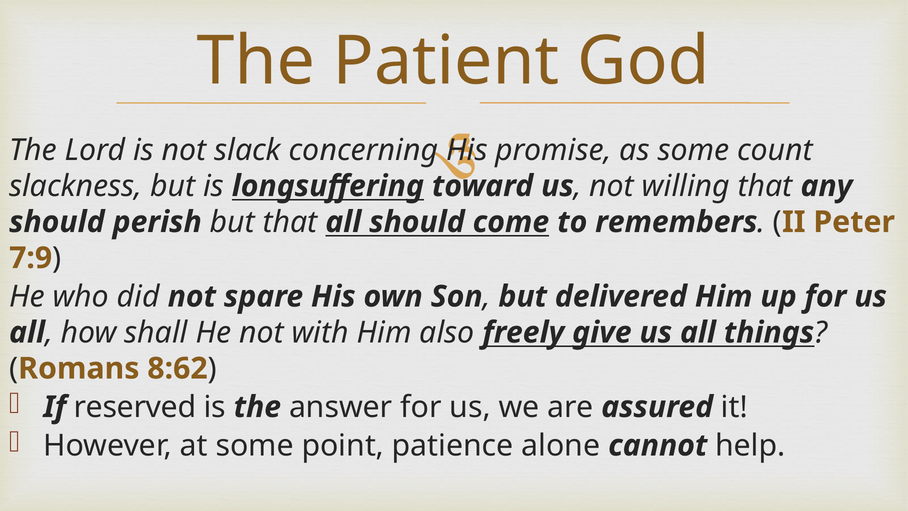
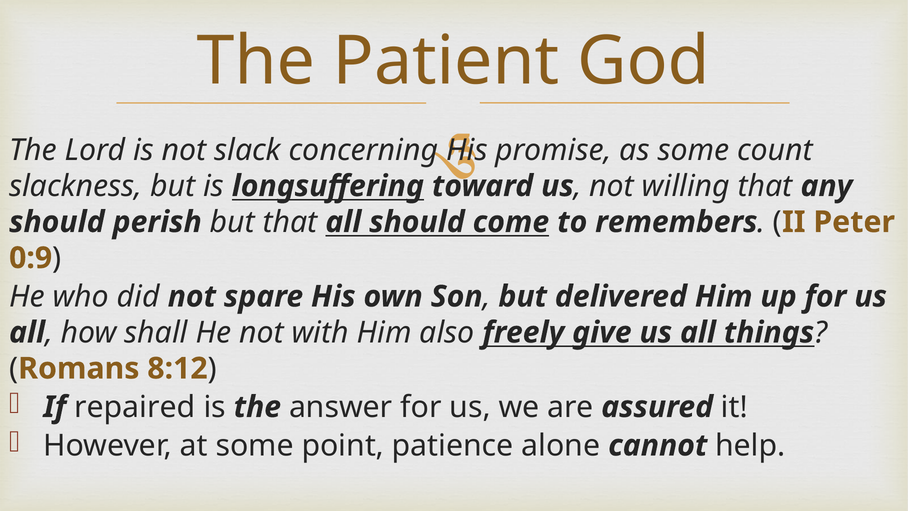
7:9: 7:9 -> 0:9
8:62: 8:62 -> 8:12
reserved: reserved -> repaired
